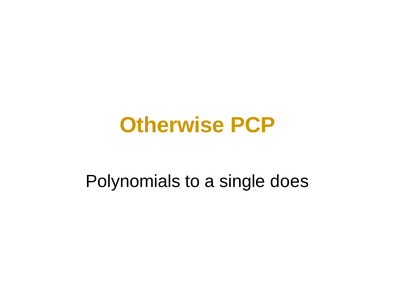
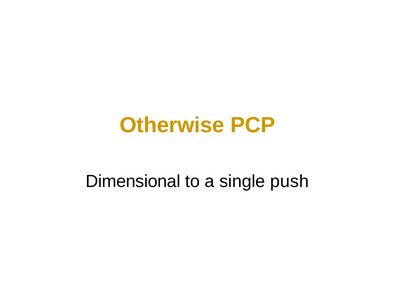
Polynomials: Polynomials -> Dimensional
does: does -> push
